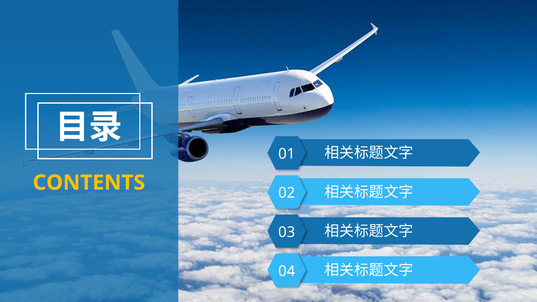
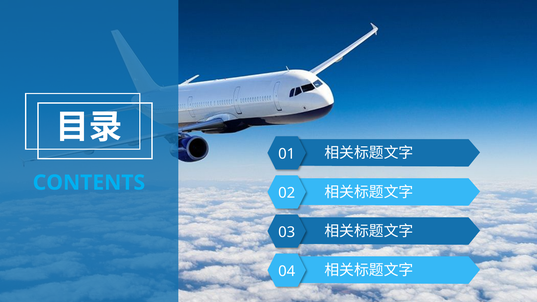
CONTENTS colour: yellow -> light blue
